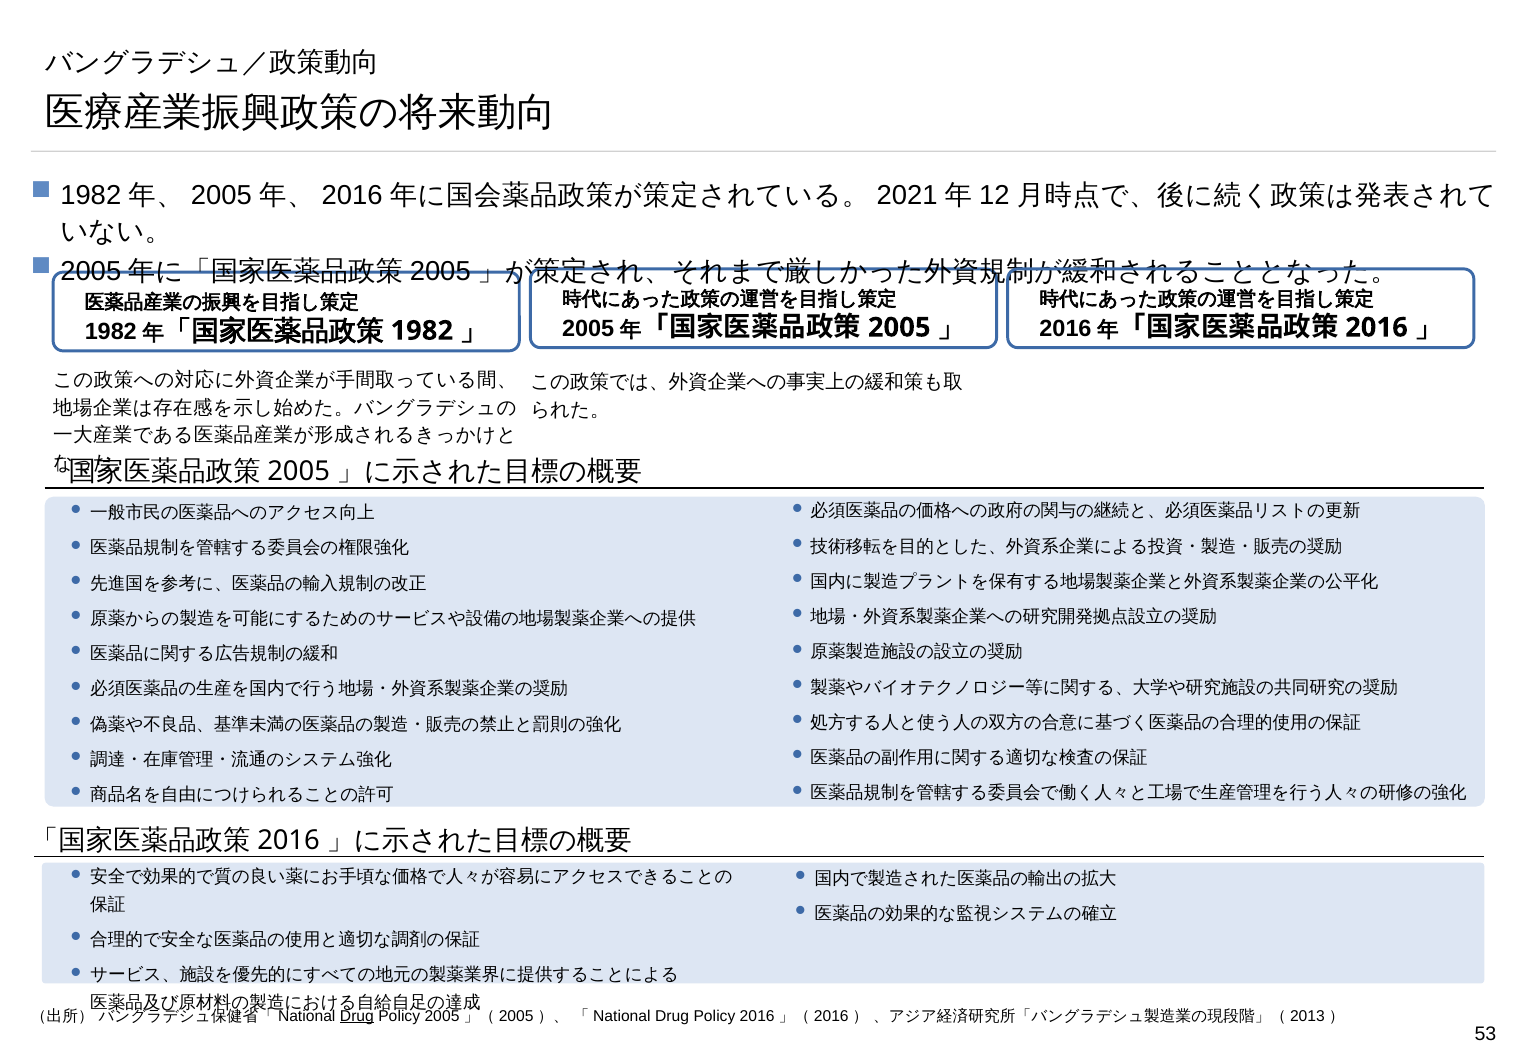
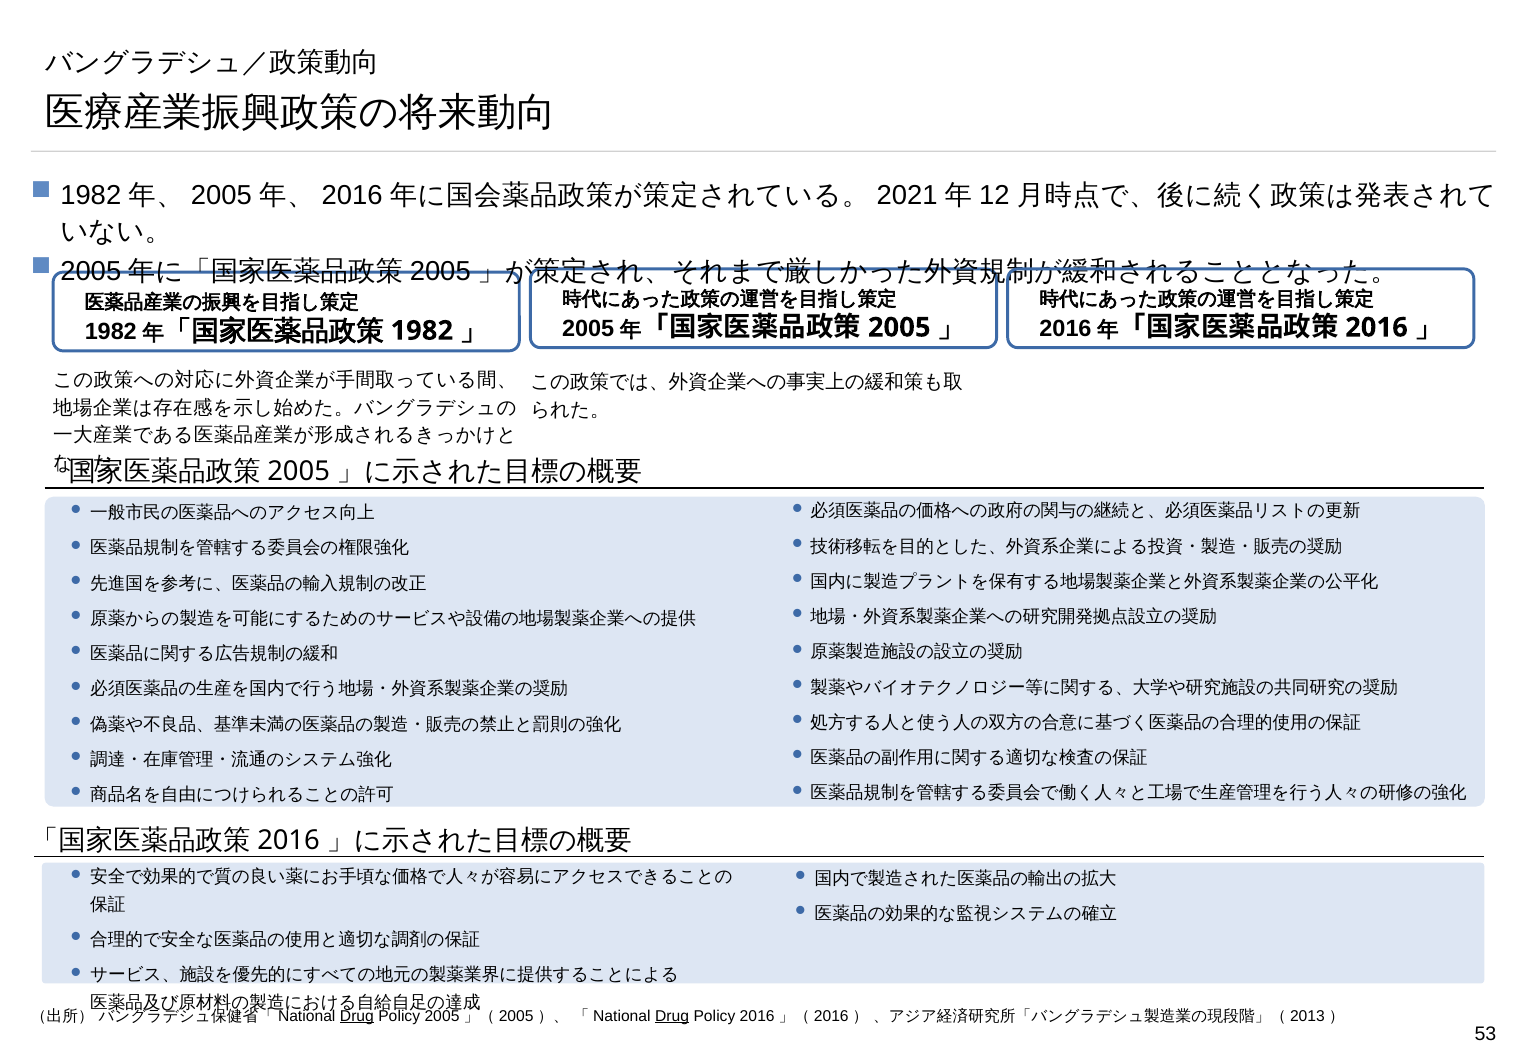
Drug at (672, 1016) underline: none -> present
